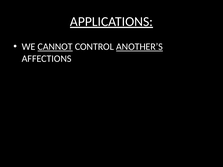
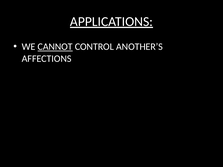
ANOTHER’S underline: present -> none
